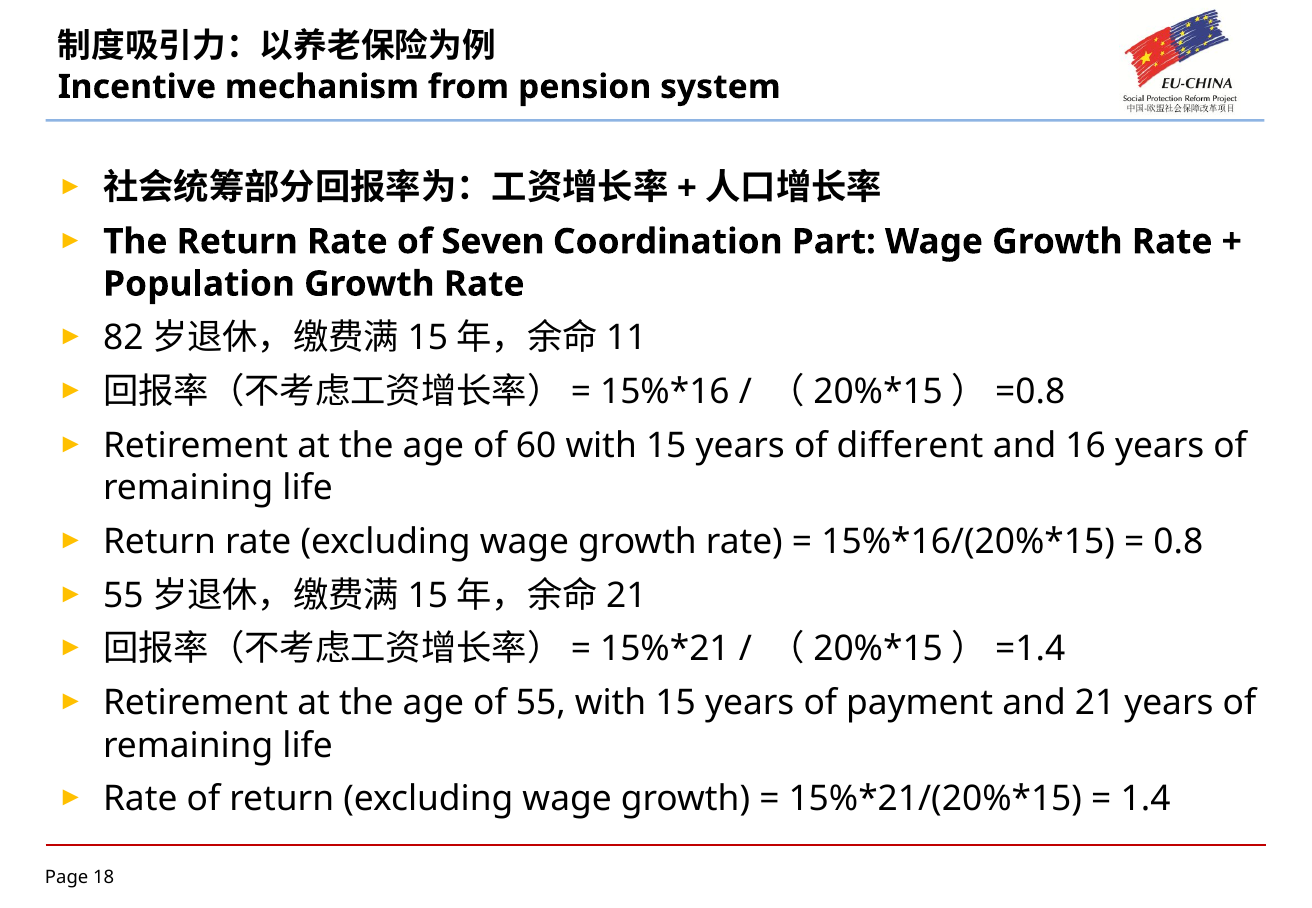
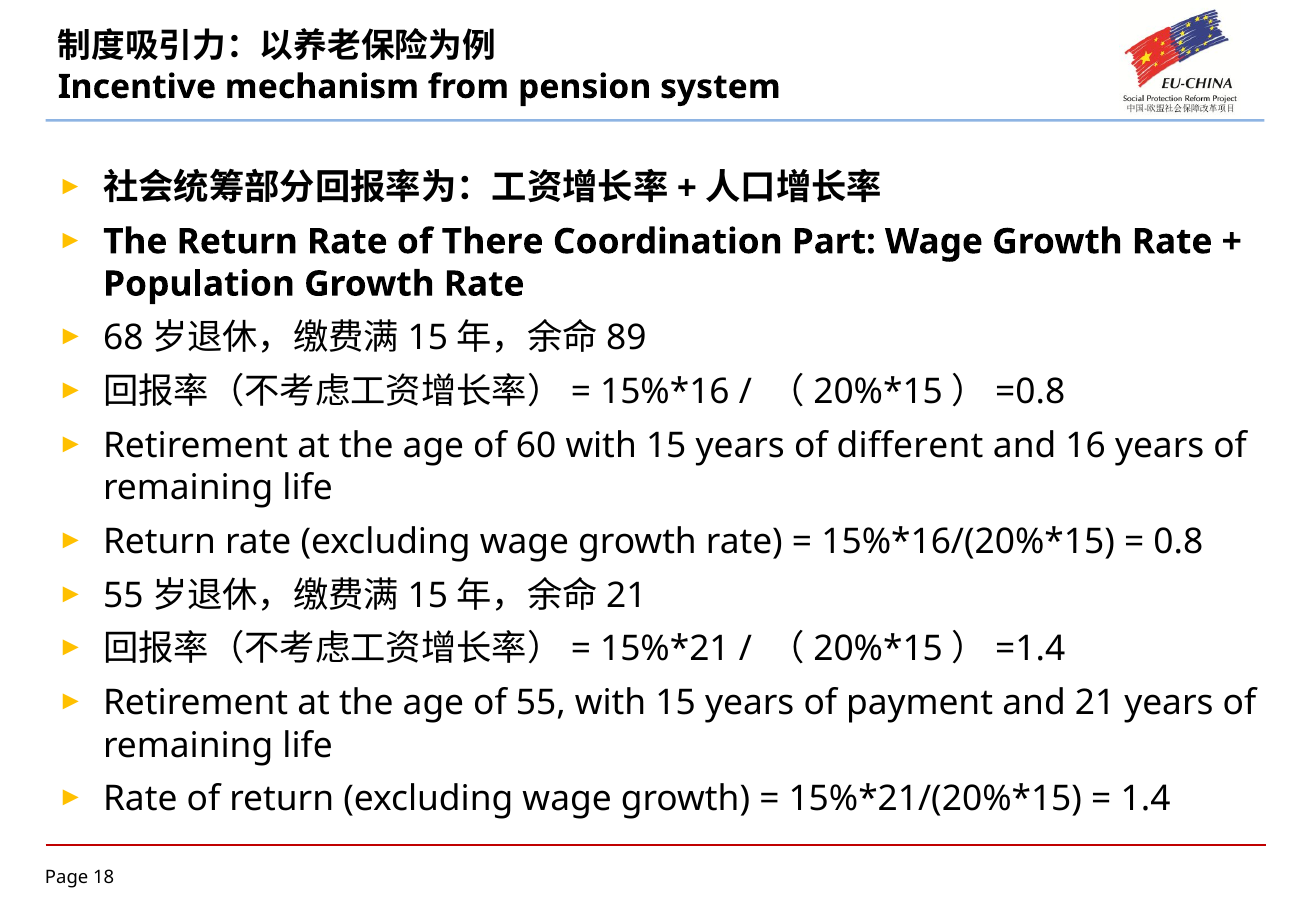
Seven: Seven -> There
82: 82 -> 68
11: 11 -> 89
